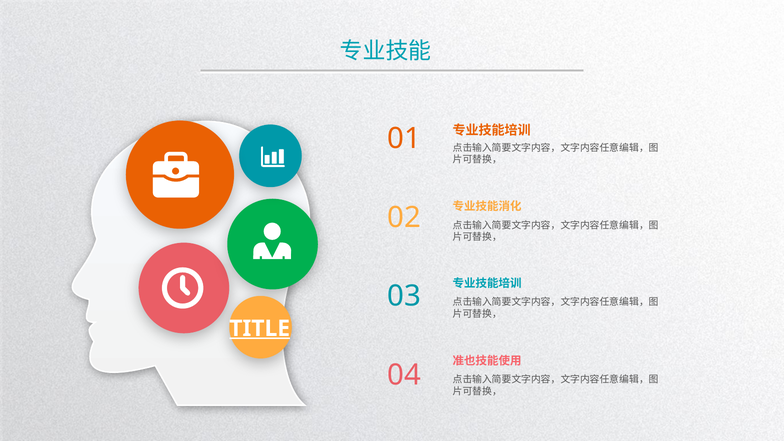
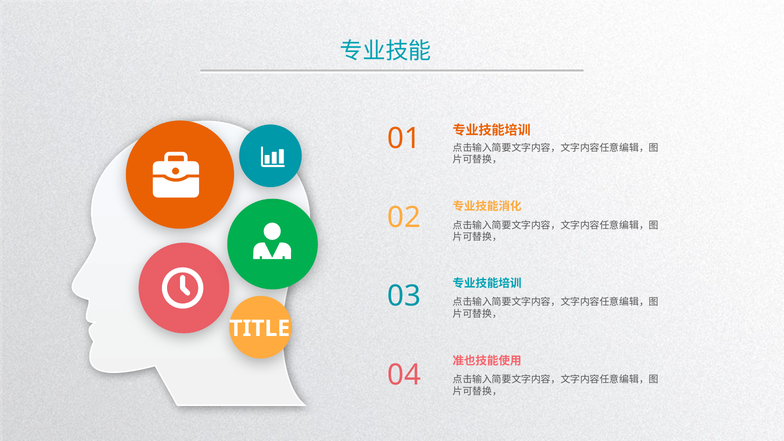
TITLE underline: present -> none
